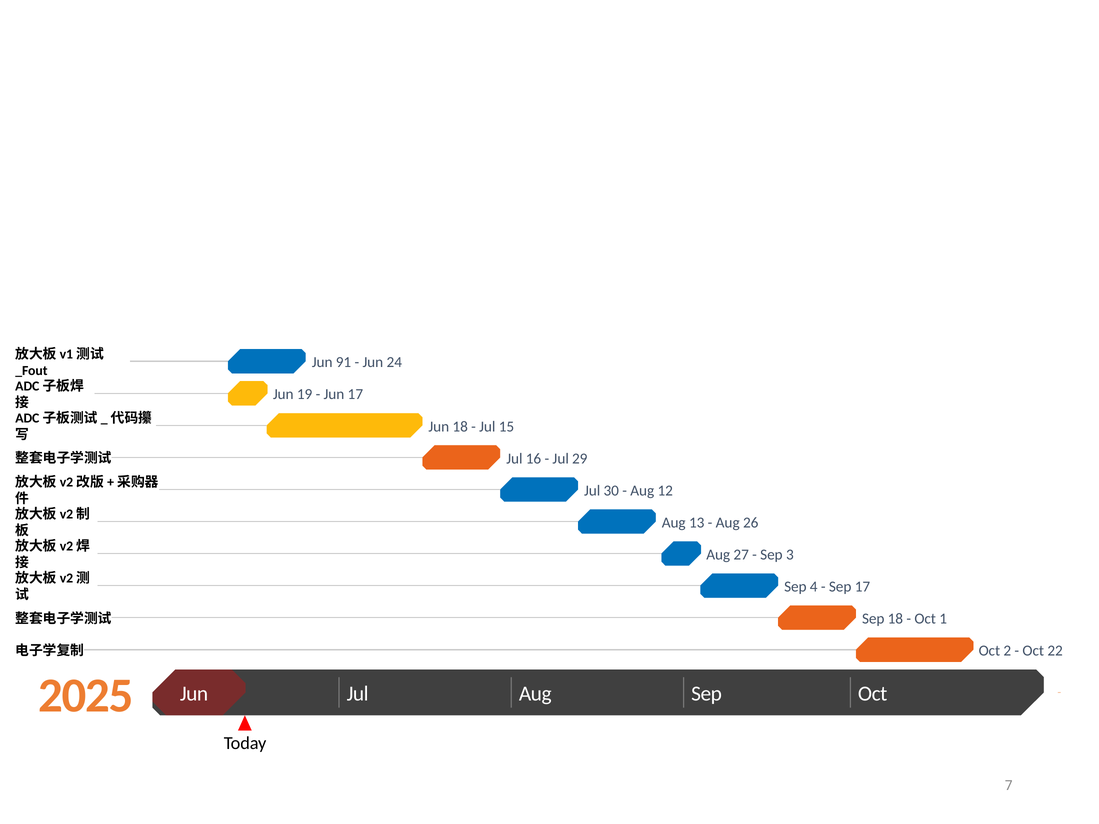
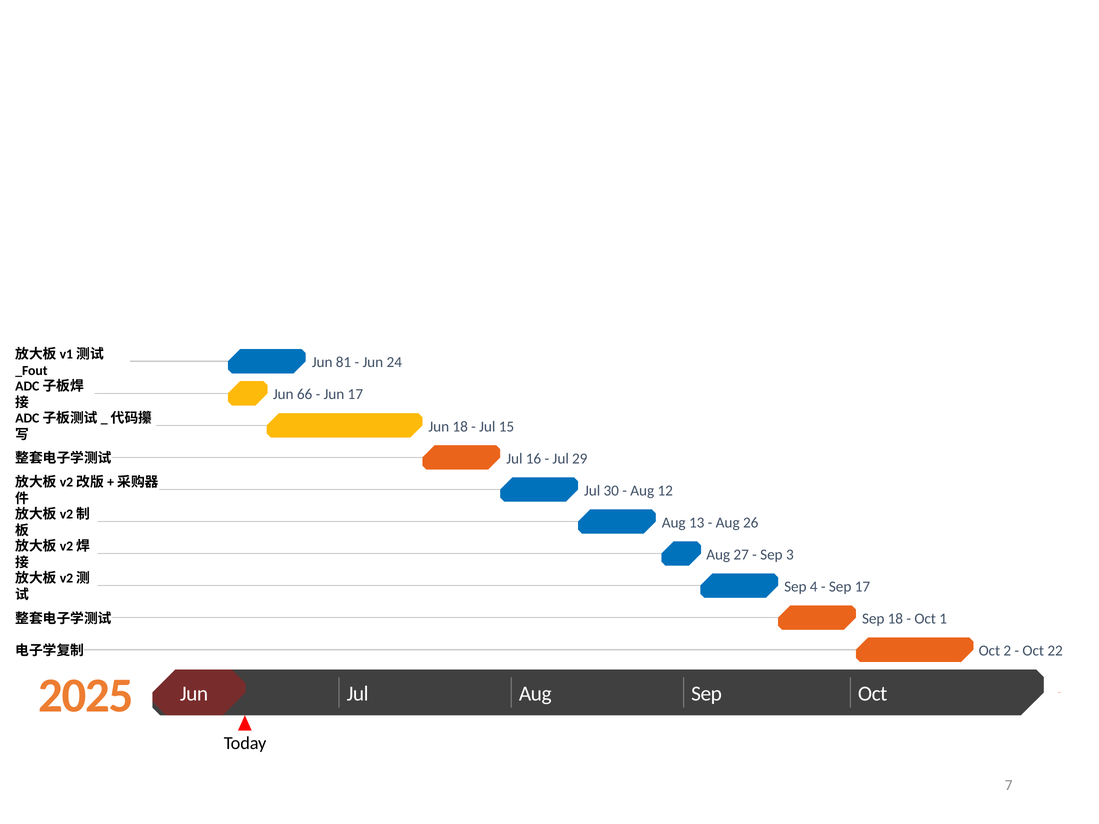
91: 91 -> 81
19: 19 -> 66
